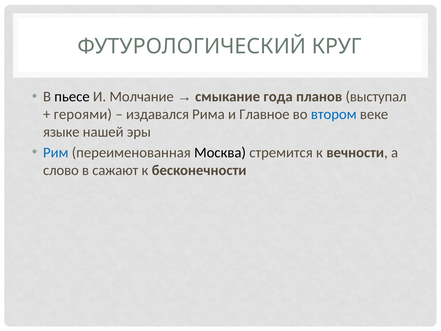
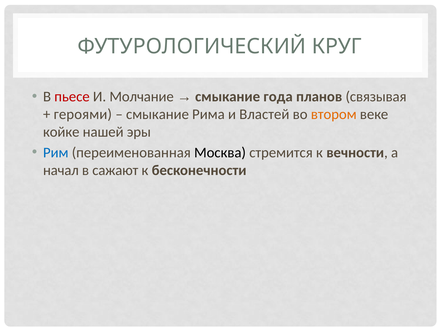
пьесе colour: black -> red
выступал: выступал -> связывая
издавался at (158, 114): издавался -> смыкание
Главное: Главное -> Властей
втором colour: blue -> orange
языке: языке -> койке
слово: слово -> начал
